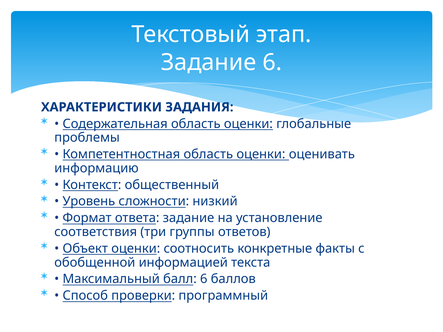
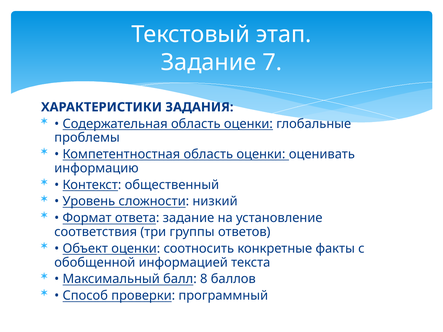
Задание 6: 6 -> 7
балл 6: 6 -> 8
